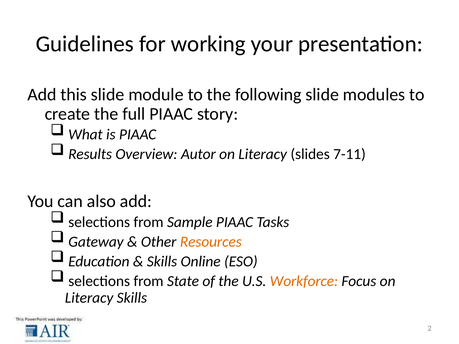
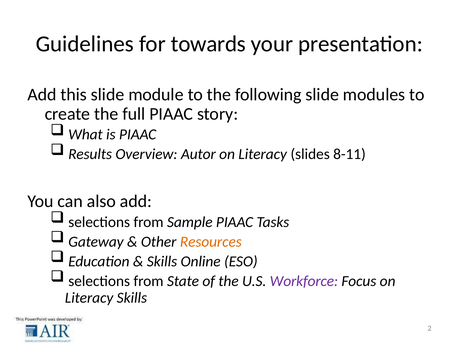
working: working -> towards
7-11: 7-11 -> 8-11
Workforce colour: orange -> purple
